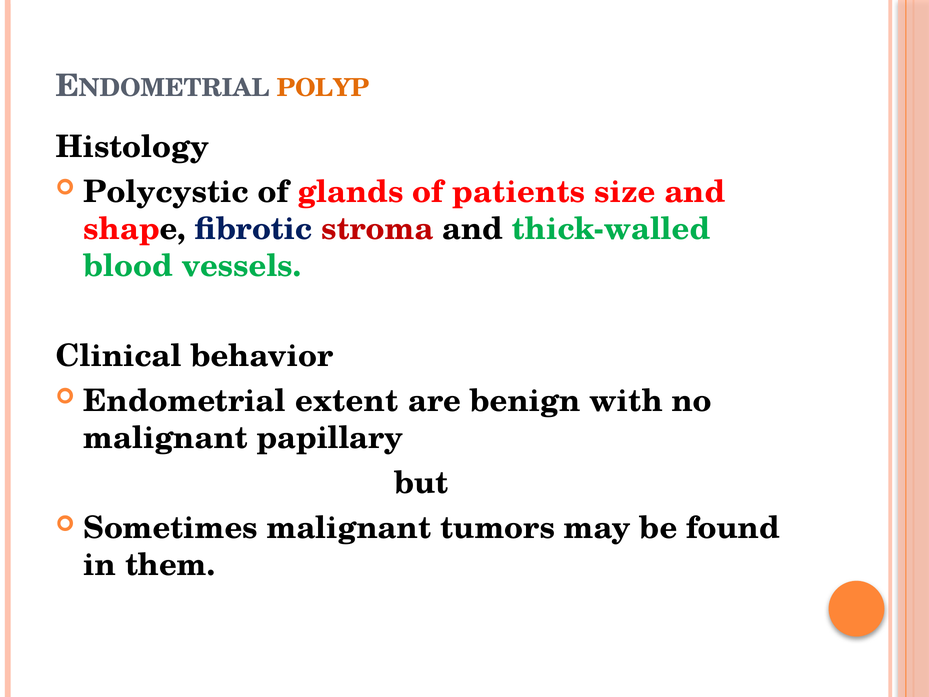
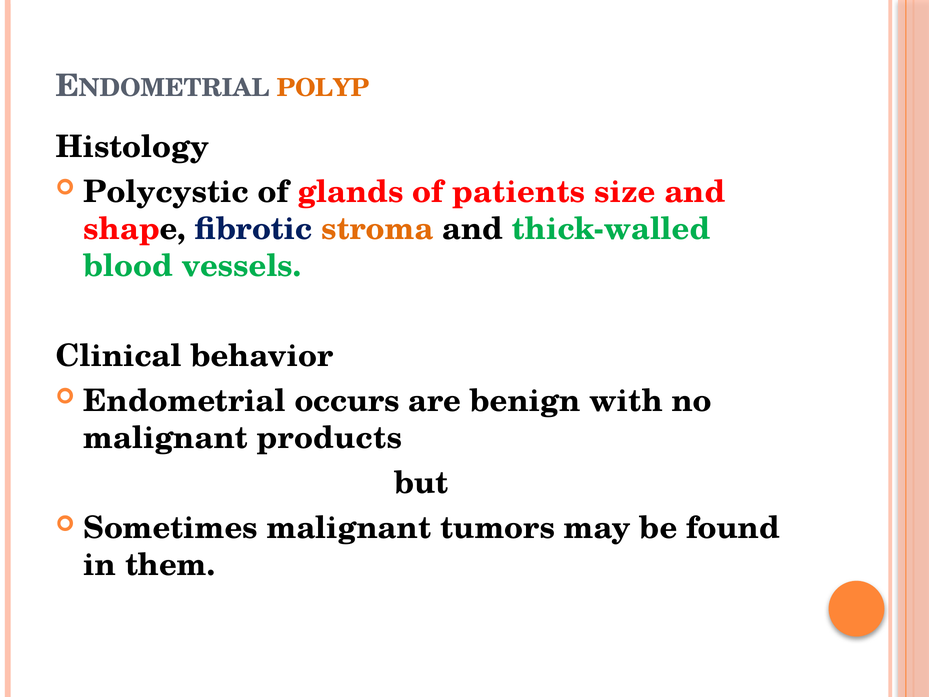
stroma colour: red -> orange
extent: extent -> occurs
papillary: papillary -> products
